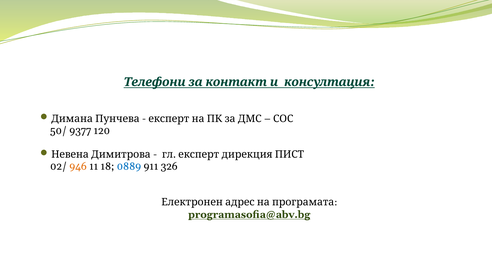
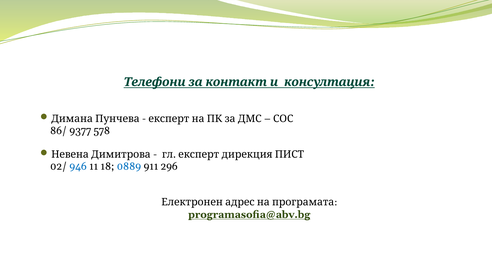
50/: 50/ -> 86/
120: 120 -> 578
946 colour: orange -> blue
326: 326 -> 296
